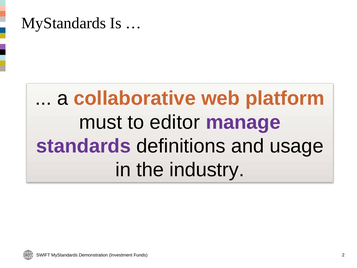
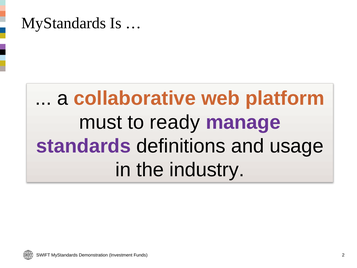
editor: editor -> ready
